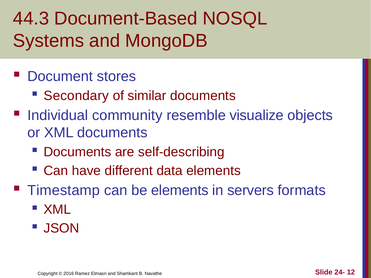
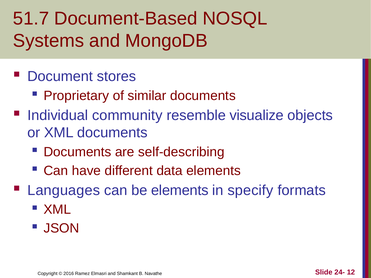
44.3: 44.3 -> 51.7
Secondary: Secondary -> Proprietary
Timestamp: Timestamp -> Languages
servers: servers -> specify
